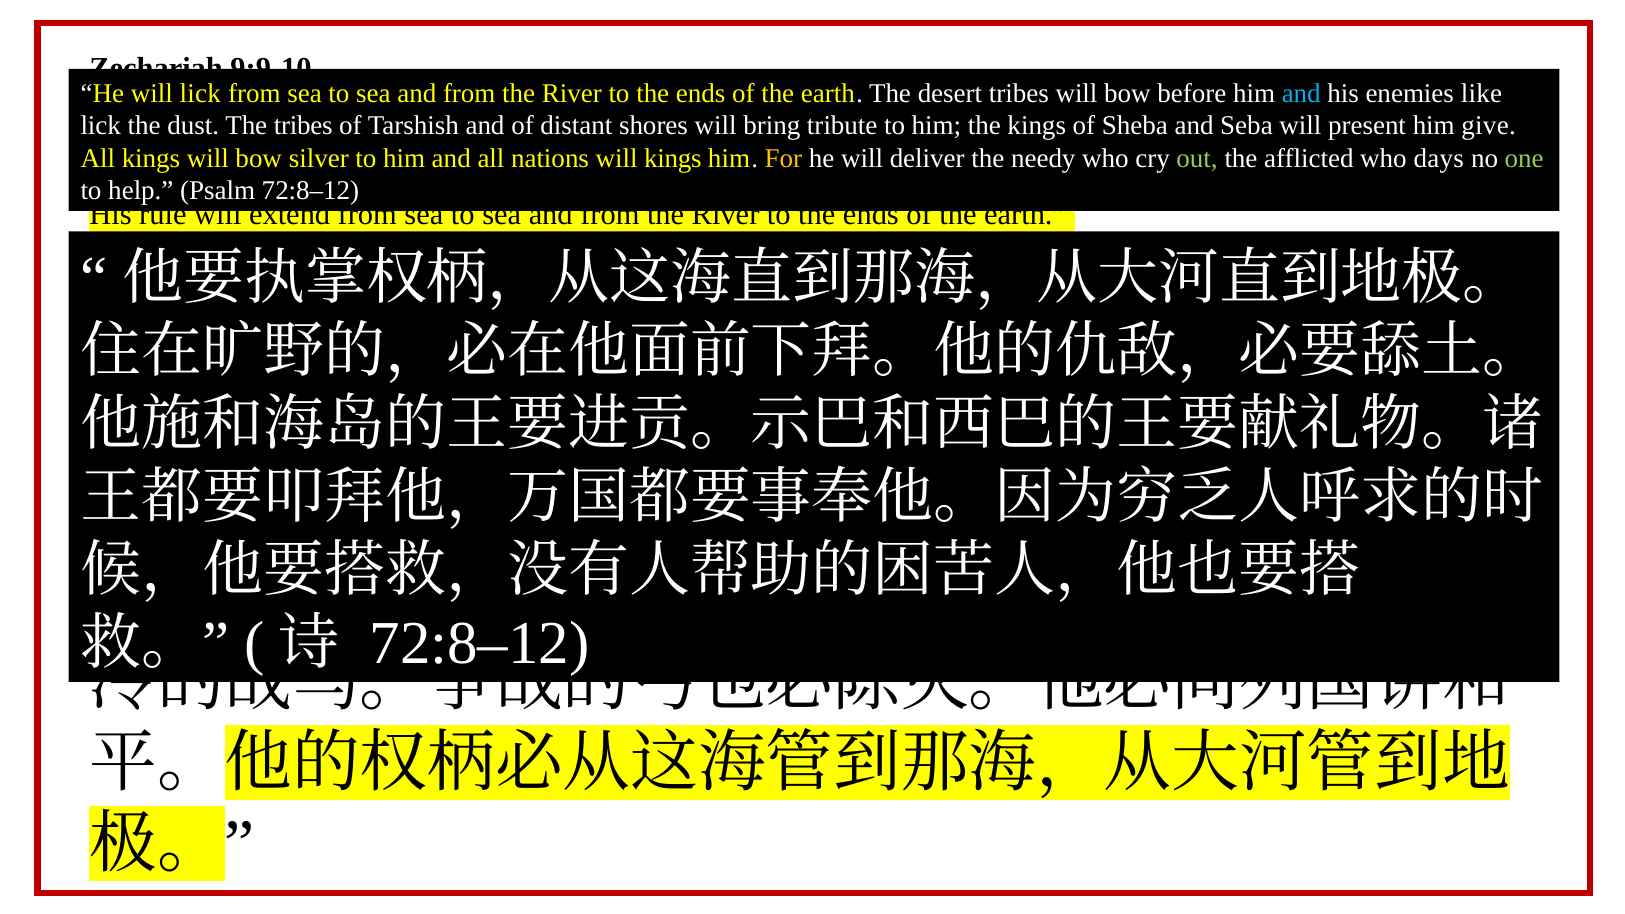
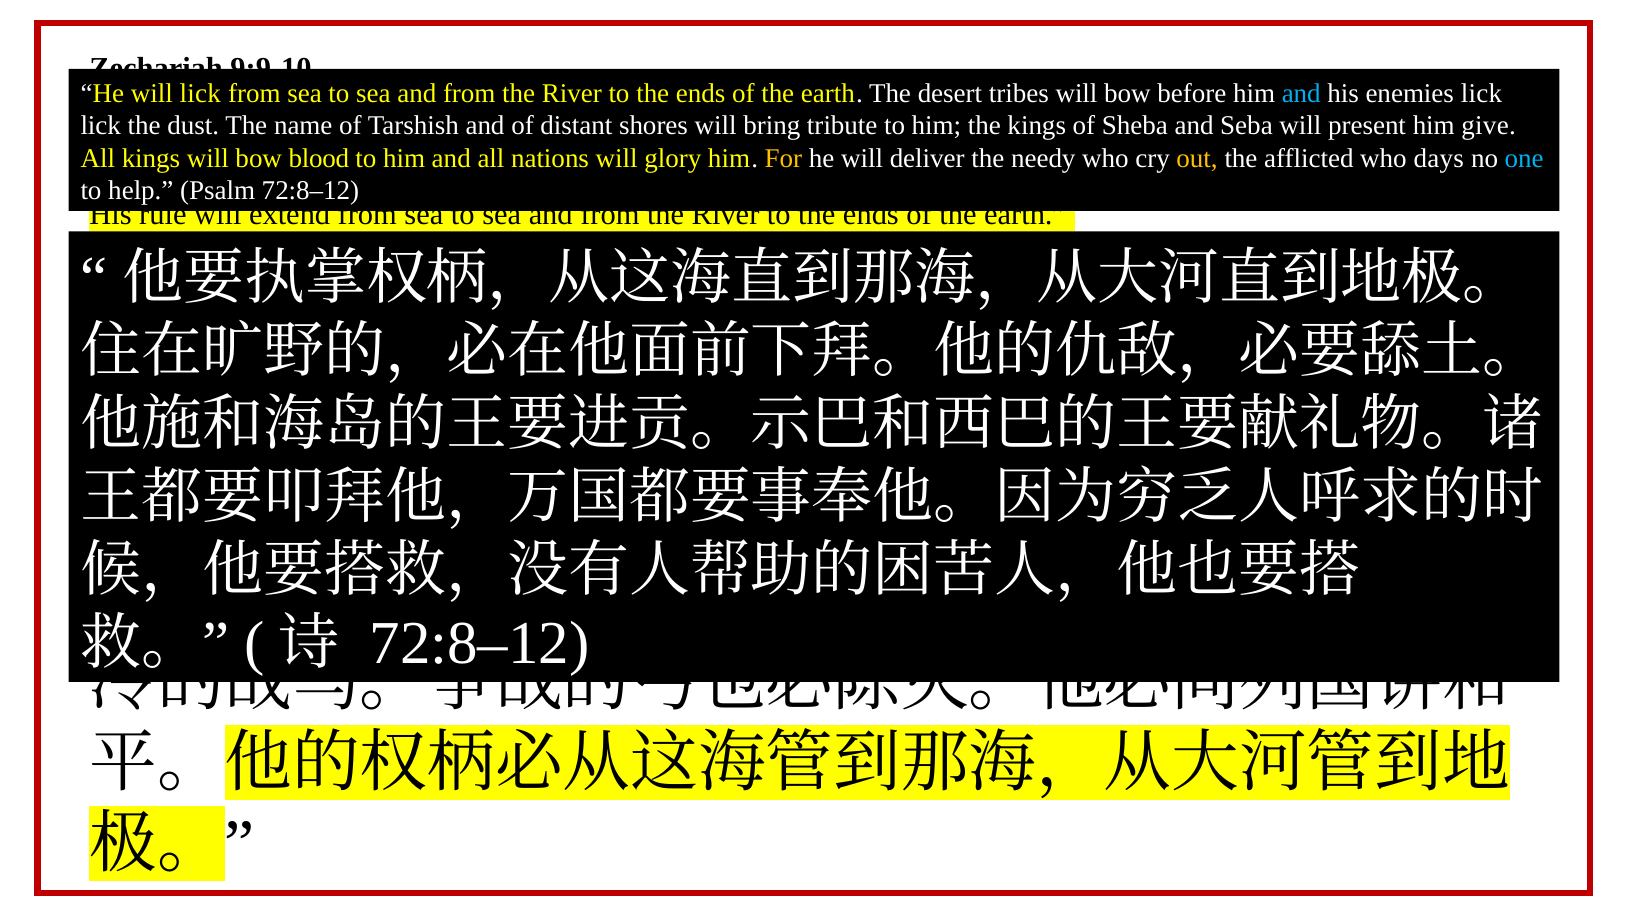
like at (1481, 93): like -> lick
tribes at (303, 126): tribes -> name
silver: silver -> blood
kings at (673, 158): kings -> glory
out colour: light green -> yellow
one colour: light green -> light blue
